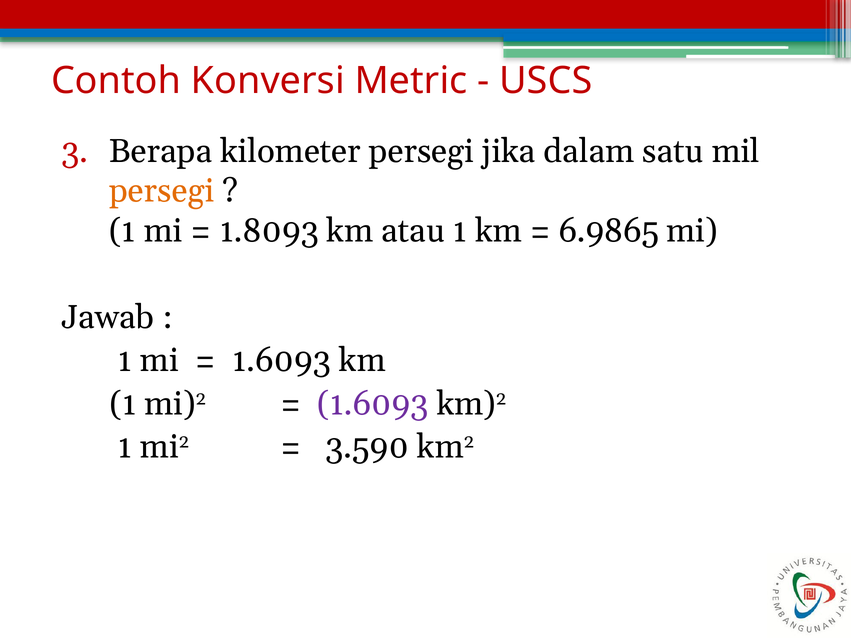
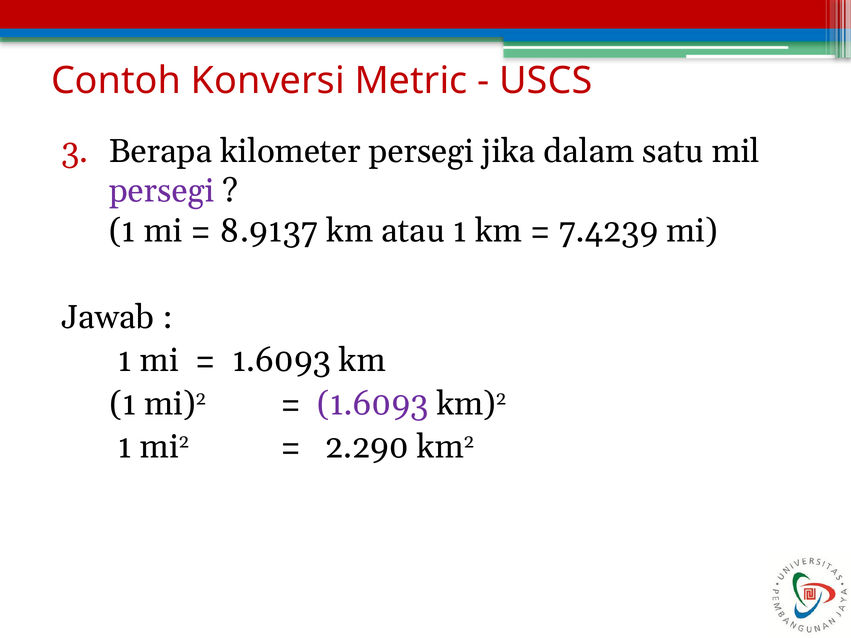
persegi at (162, 191) colour: orange -> purple
1.8093: 1.8093 -> 8.9137
6.9865: 6.9865 -> 7.4239
3.590: 3.590 -> 2.290
